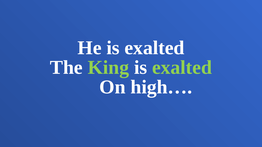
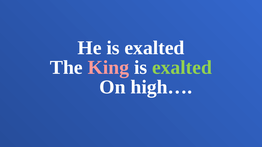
King colour: light green -> pink
